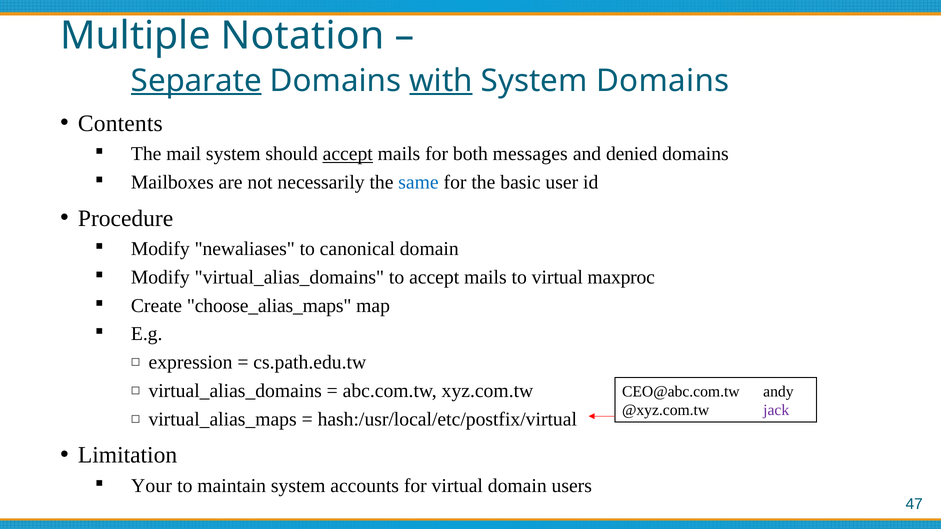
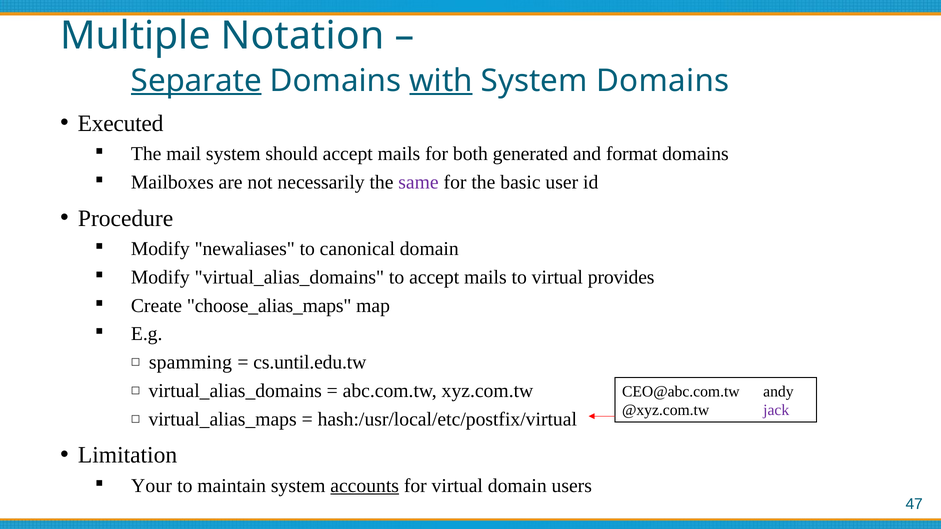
Contents: Contents -> Executed
accept at (348, 154) underline: present -> none
messages: messages -> generated
denied: denied -> format
same colour: blue -> purple
maxproc: maxproc -> provides
expression: expression -> spamming
cs.path.edu.tw: cs.path.edu.tw -> cs.until.edu.tw
accounts underline: none -> present
